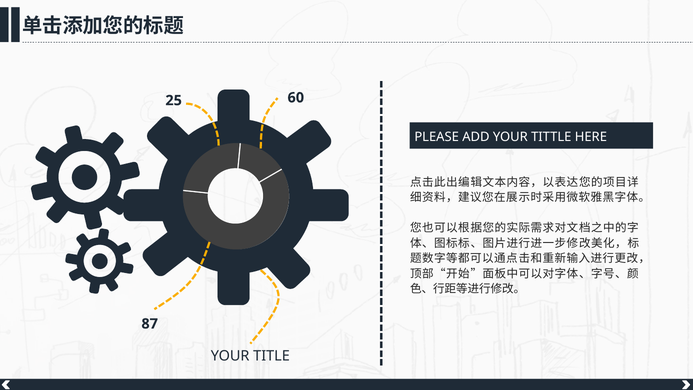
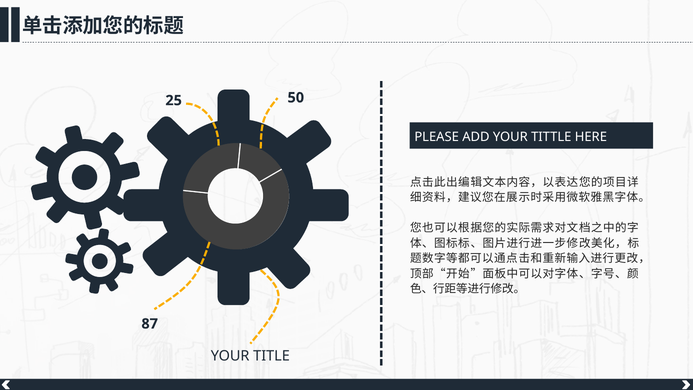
60: 60 -> 50
